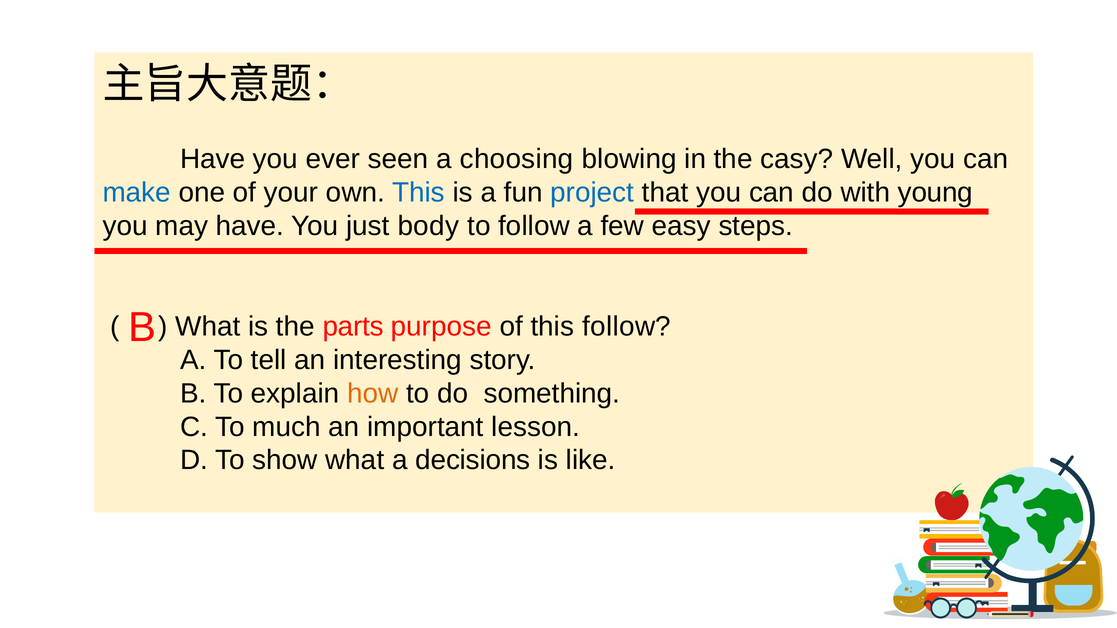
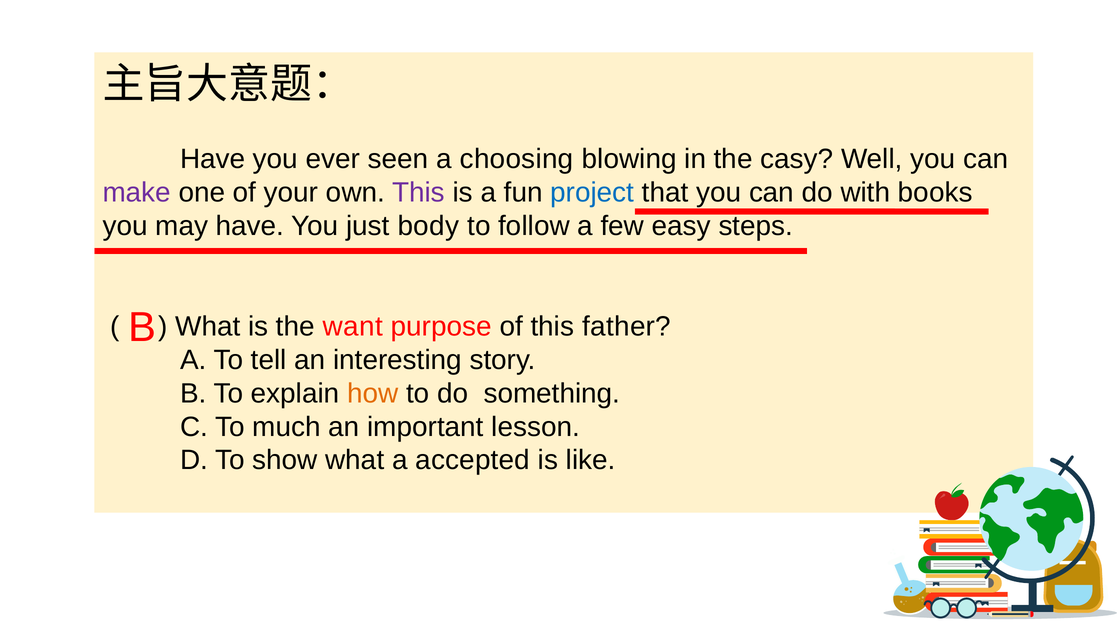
make colour: blue -> purple
This at (419, 192) colour: blue -> purple
young: young -> books
parts: parts -> want
this follow: follow -> father
decisions: decisions -> accepted
